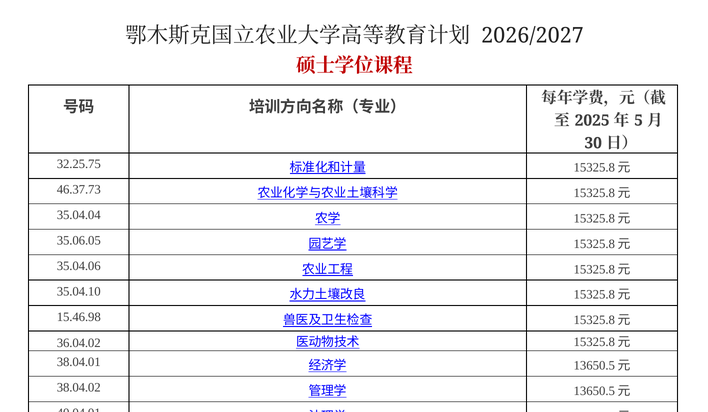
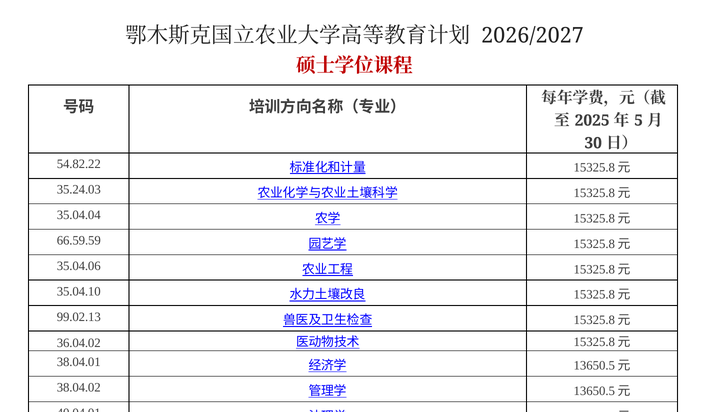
32.25.75: 32.25.75 -> 54.82.22
46.37.73: 46.37.73 -> 35.24.03
35.06.05: 35.06.05 -> 66.59.59
15.46.98: 15.46.98 -> 99.02.13
